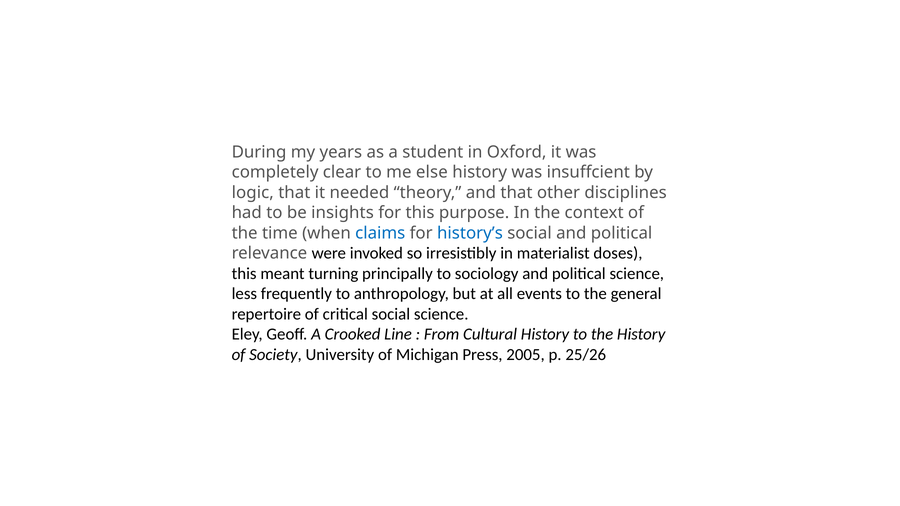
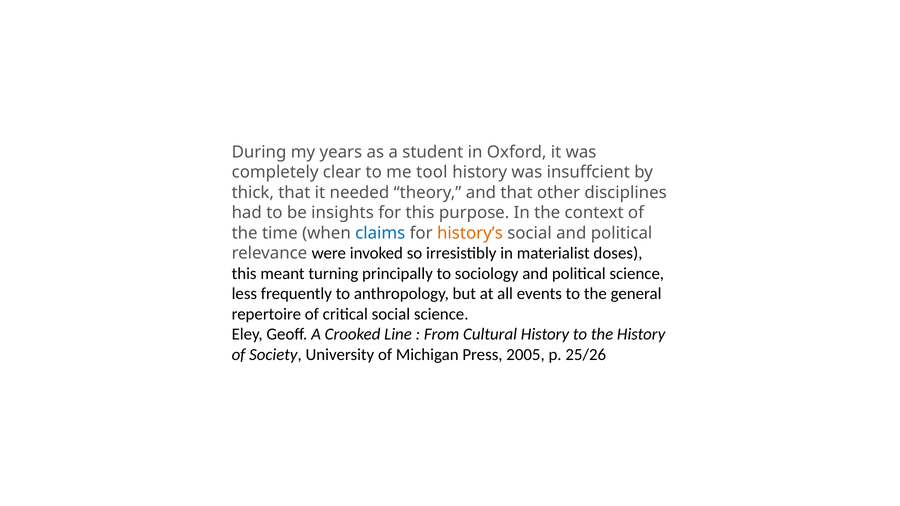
else: else -> tool
logic: logic -> thick
history’s colour: blue -> orange
